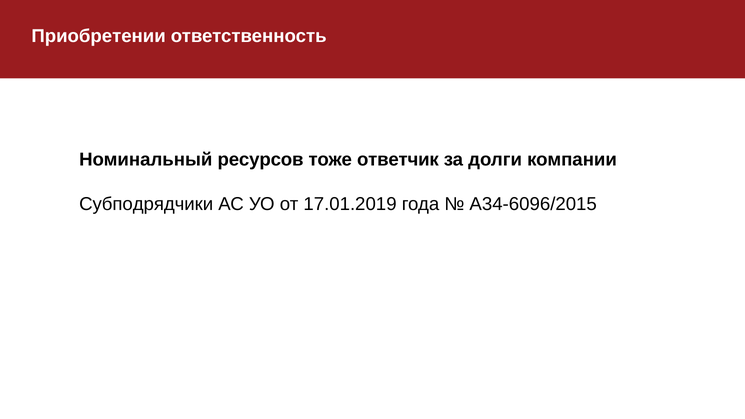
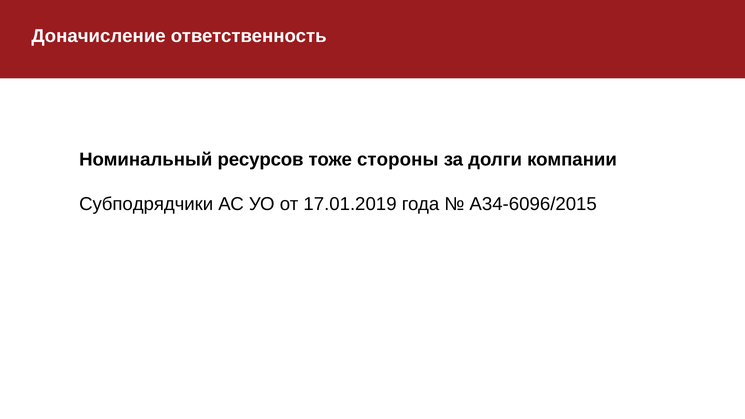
Приобретении: Приобретении -> Доначисление
ответчик: ответчик -> стороны
